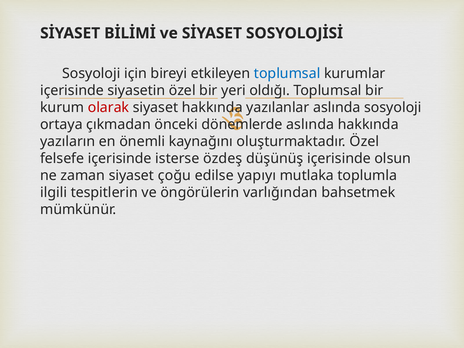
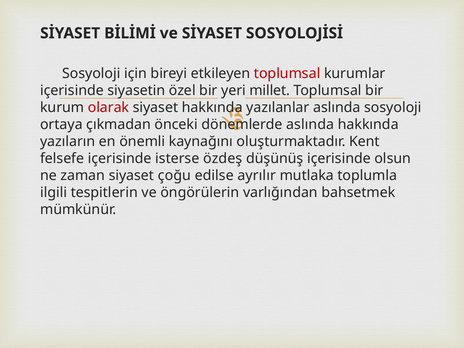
toplumsal at (287, 74) colour: blue -> red
oldığı: oldığı -> millet
oluşturmaktadır Özel: Özel -> Kent
yapıyı: yapıyı -> ayrılır
